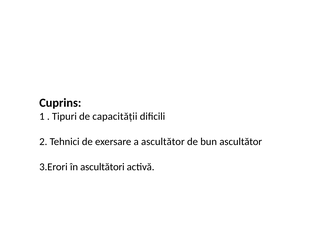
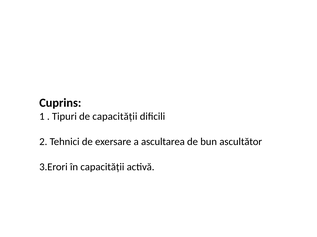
a ascultător: ascultător -> ascultarea
în ascultători: ascultători -> capacității
